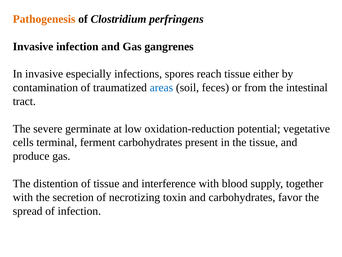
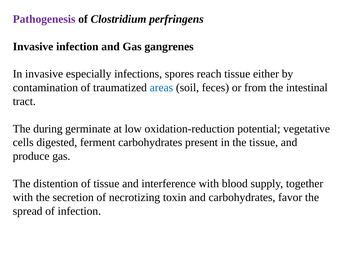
Pathogenesis colour: orange -> purple
severe: severe -> during
terminal: terminal -> digested
